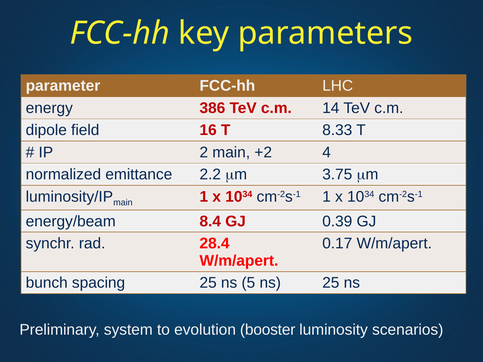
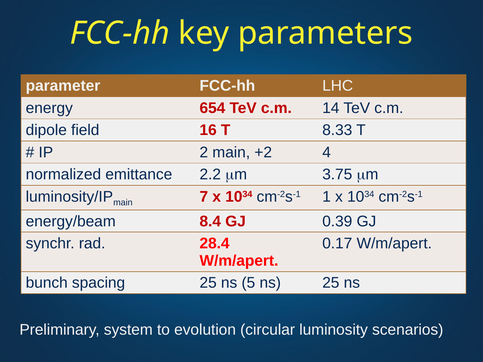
386: 386 -> 654
main 1: 1 -> 7
booster: booster -> circular
